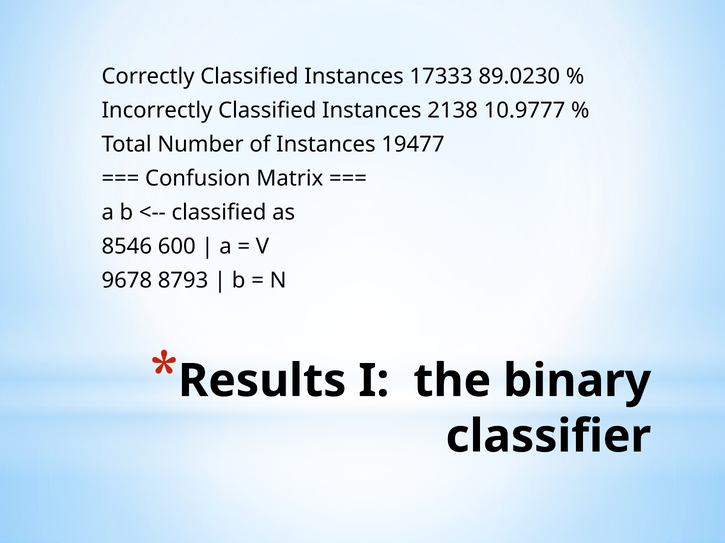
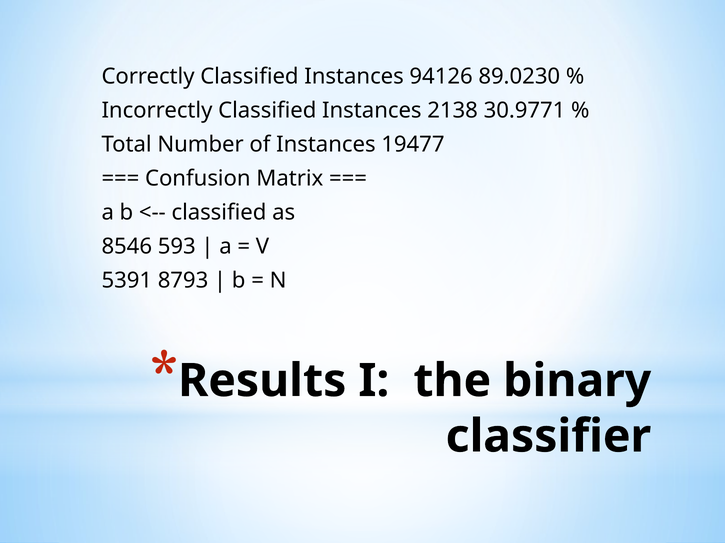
17333: 17333 -> 94126
10.9777: 10.9777 -> 30.9771
600: 600 -> 593
9678: 9678 -> 5391
